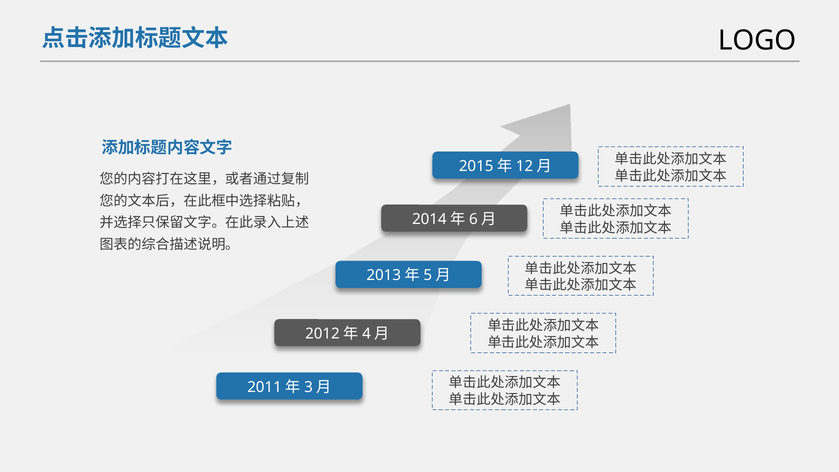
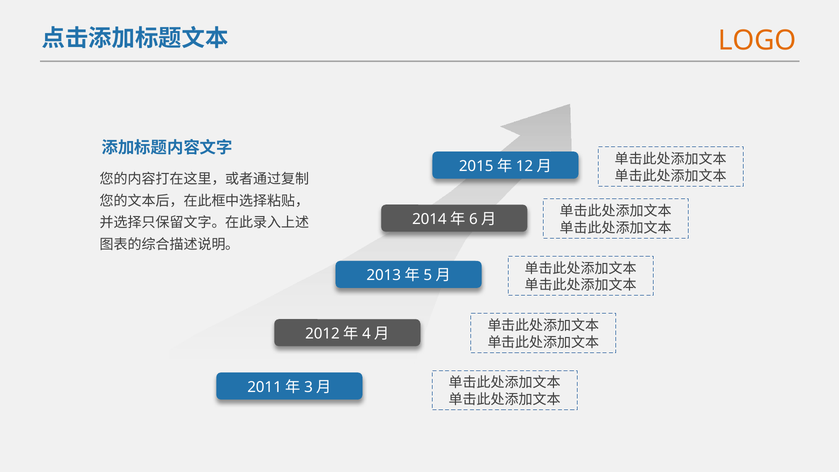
LOGO colour: black -> orange
